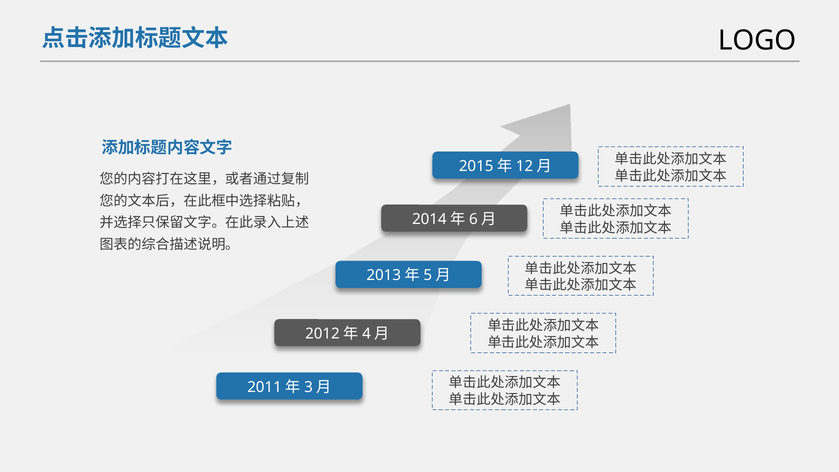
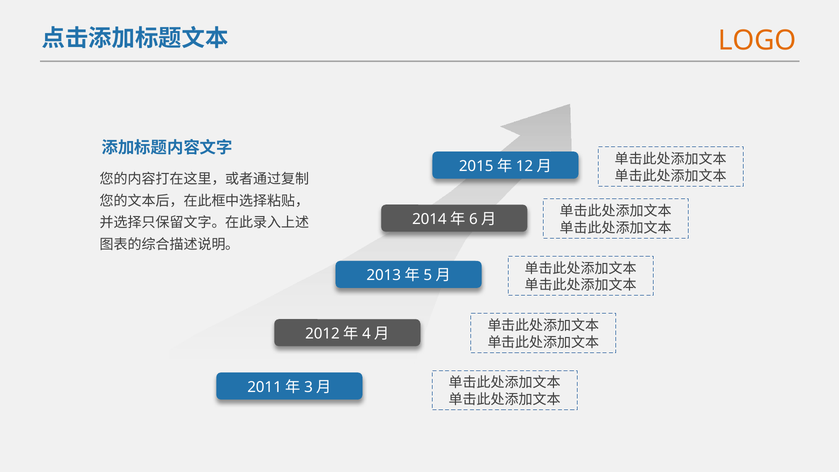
LOGO colour: black -> orange
